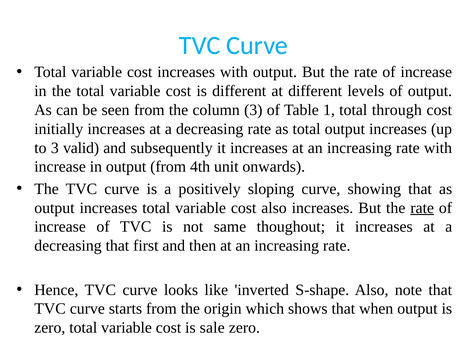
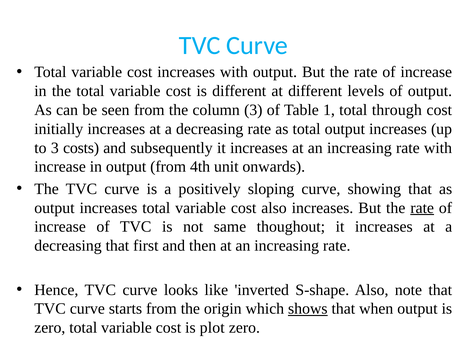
valid: valid -> costs
shows underline: none -> present
sale: sale -> plot
